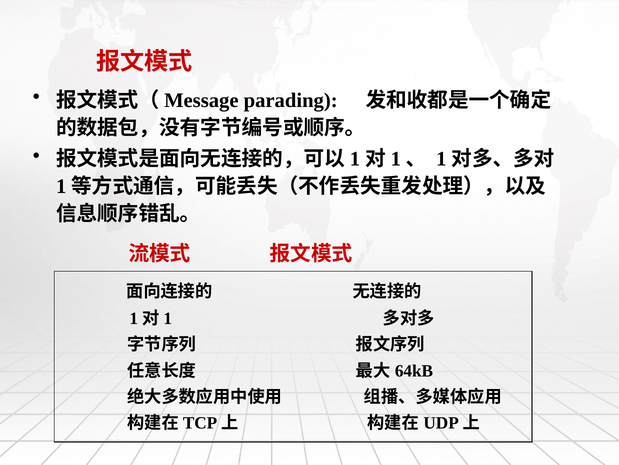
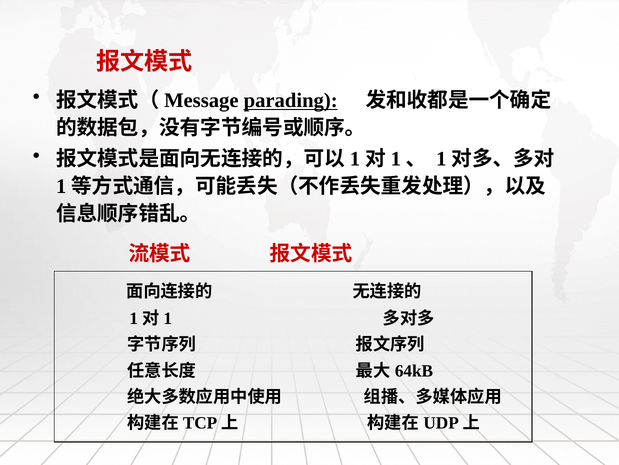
parading underline: none -> present
